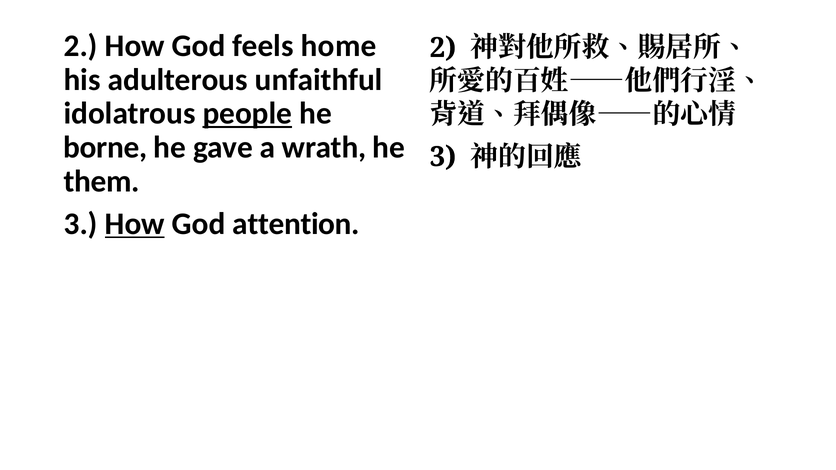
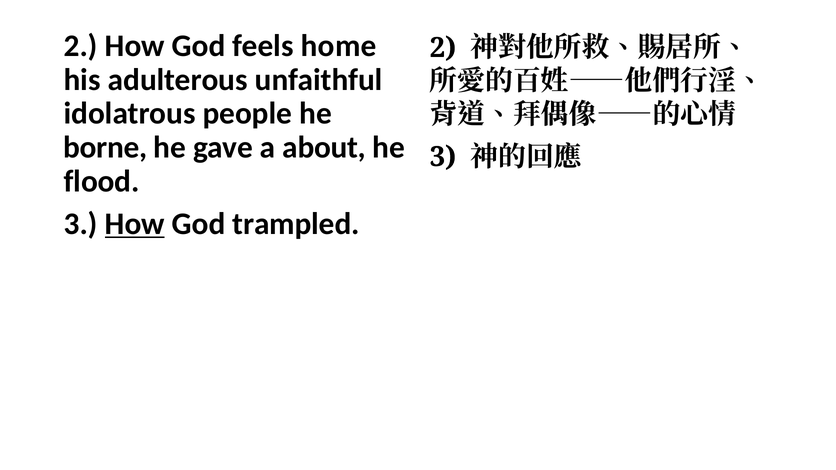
people underline: present -> none
wrath: wrath -> about
them: them -> flood
attention: attention -> trampled
